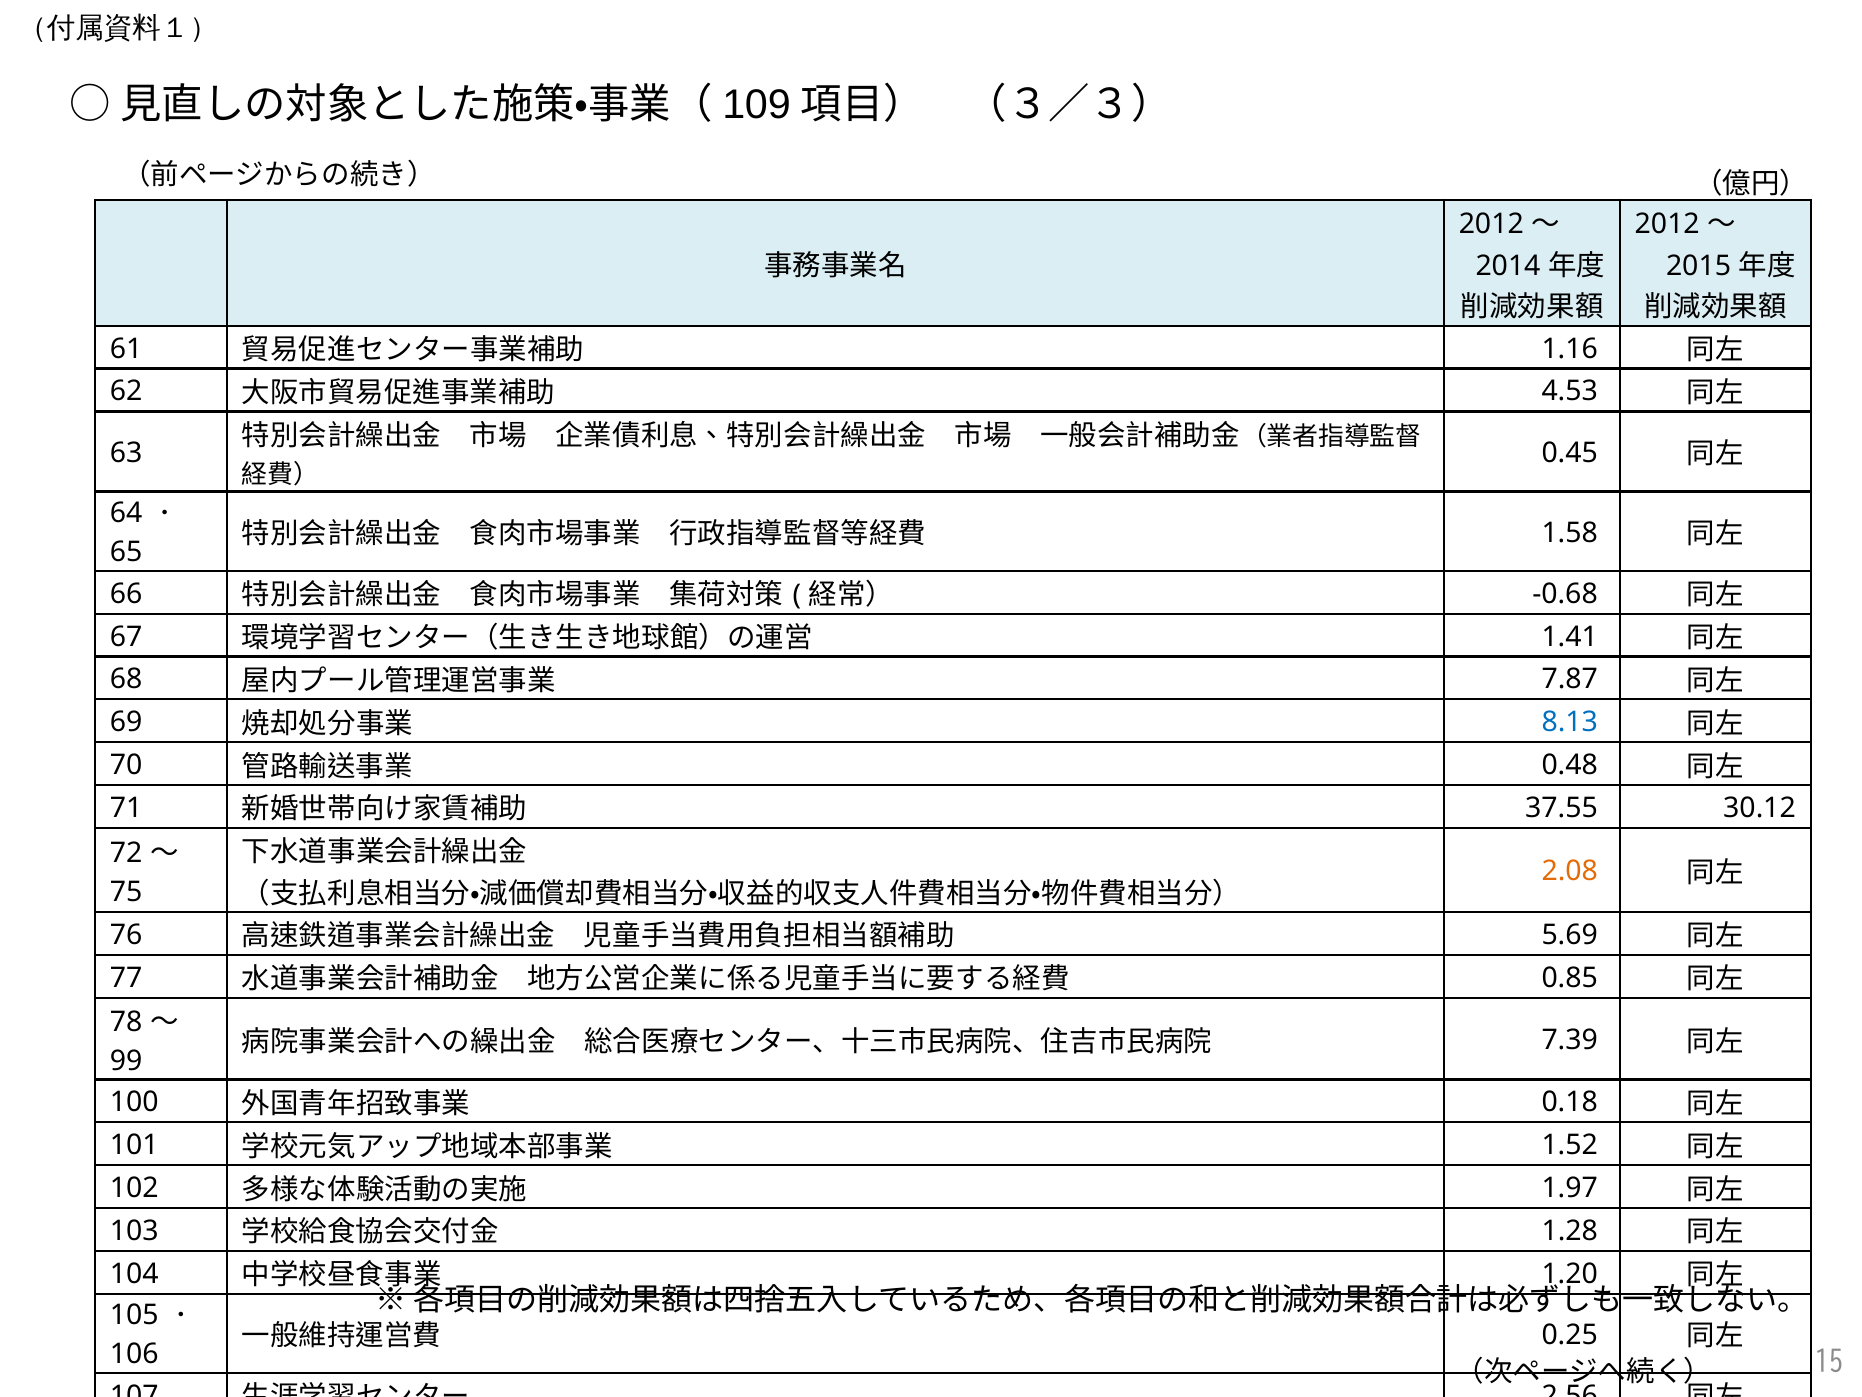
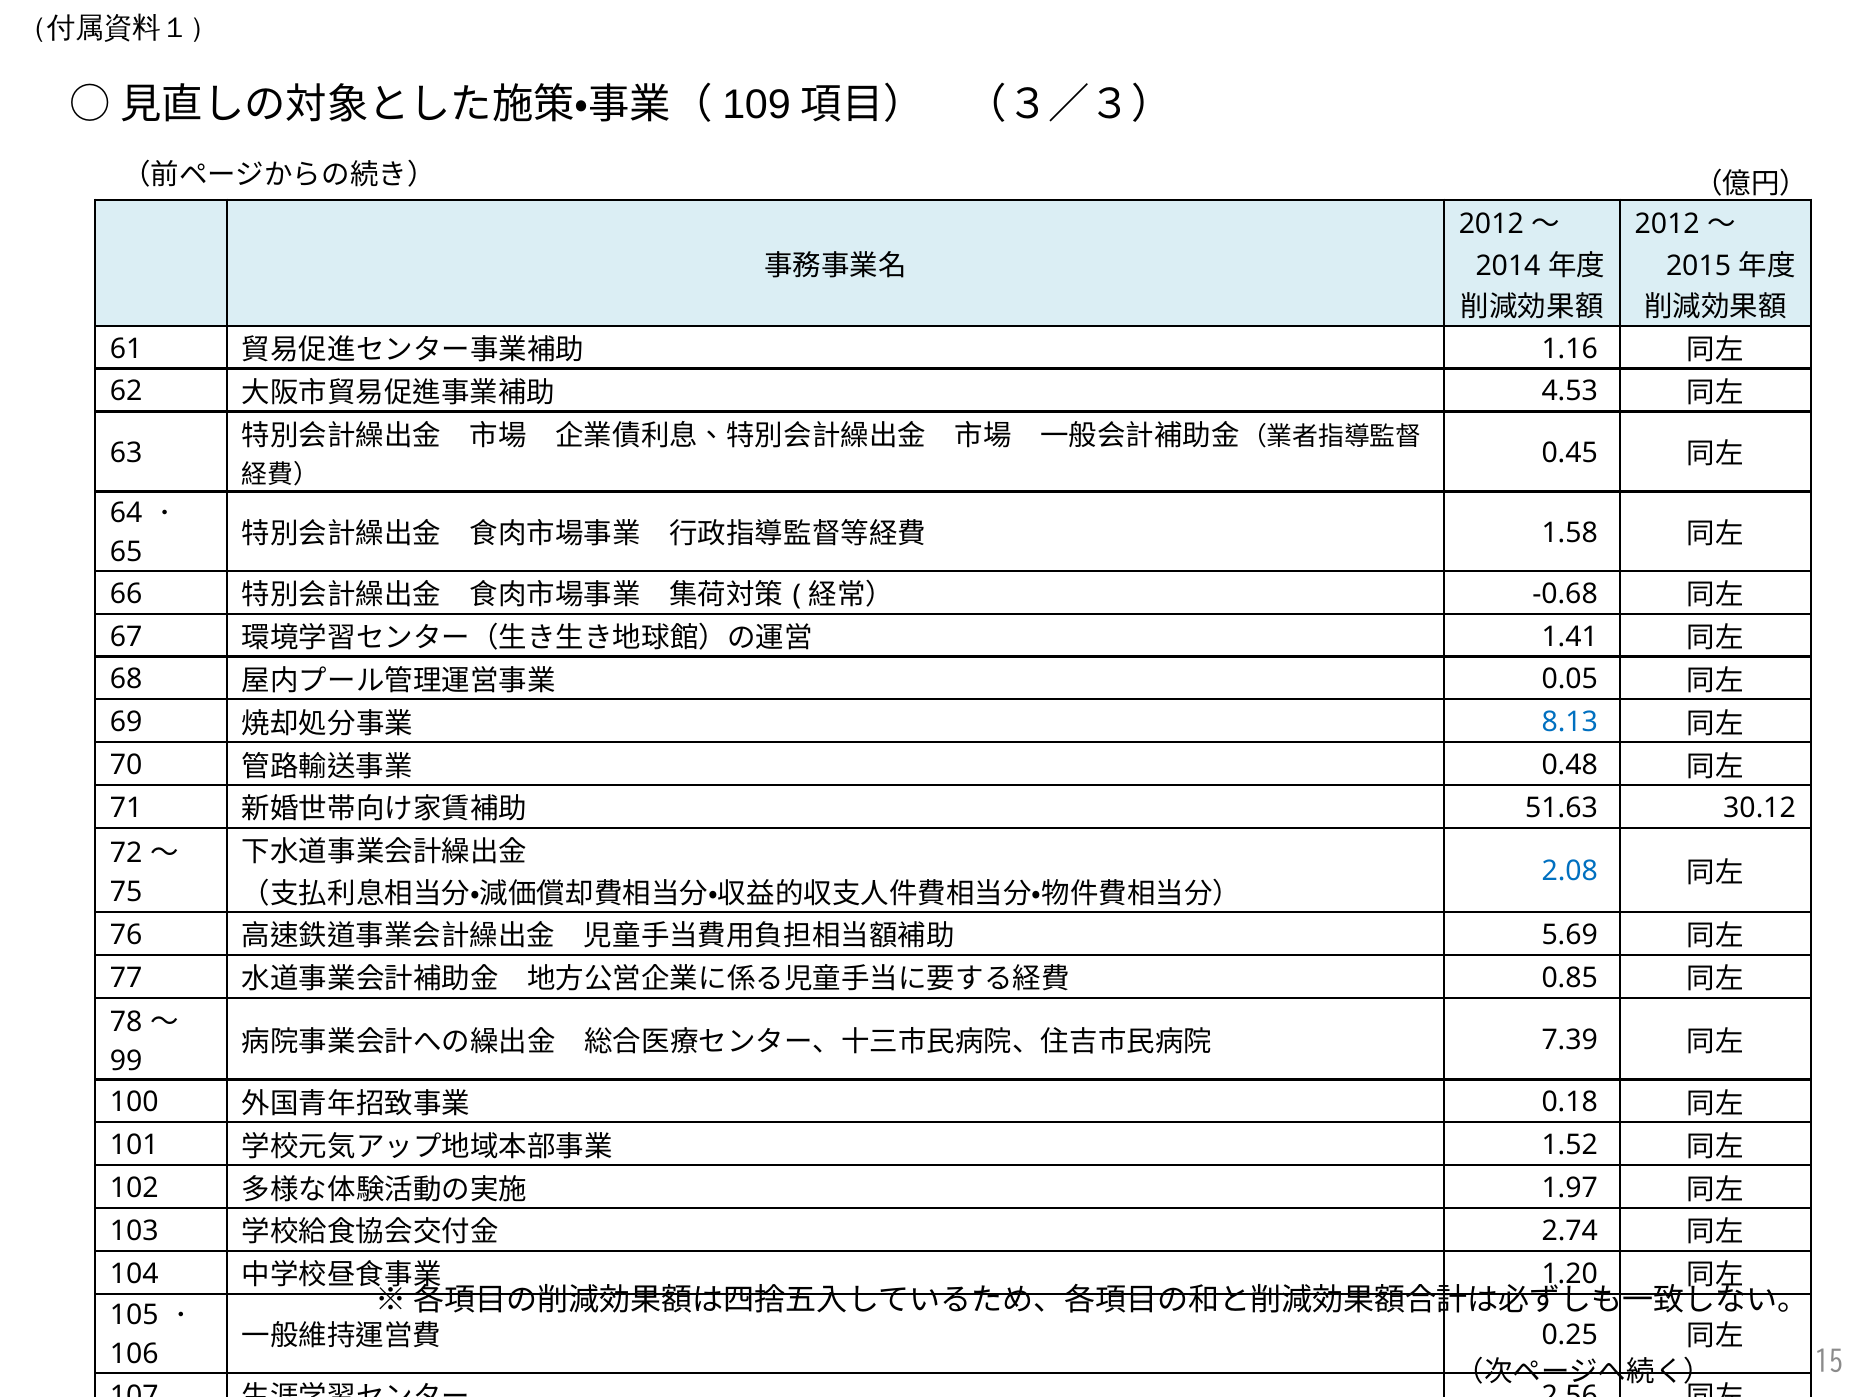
7.87: 7.87 -> 0.05
37.55: 37.55 -> 51.63
2.08 colour: orange -> blue
1.28: 1.28 -> 2.74
